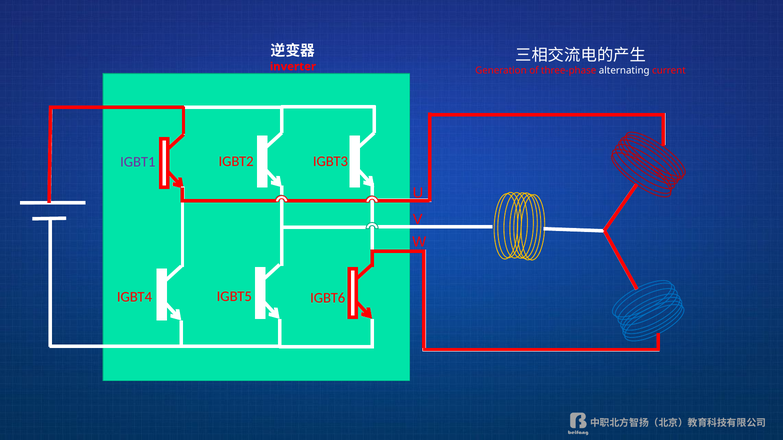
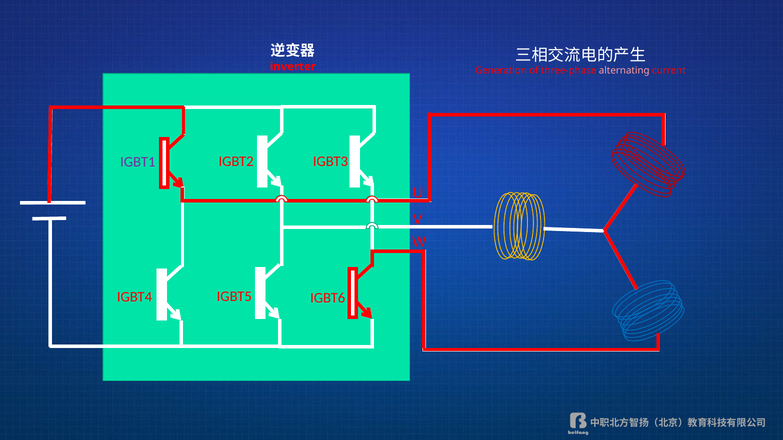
alternating colour: white -> pink
